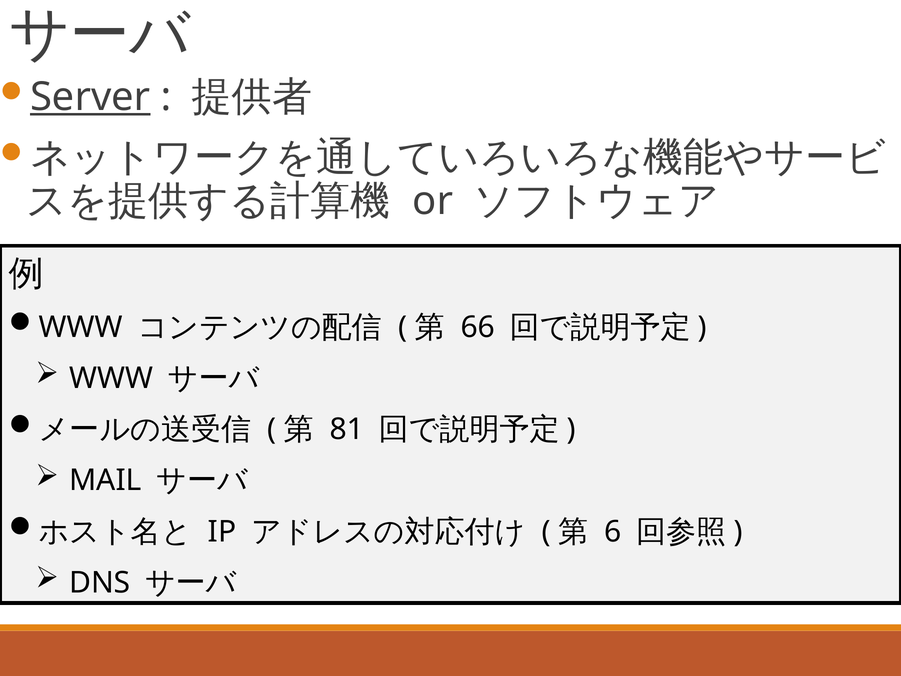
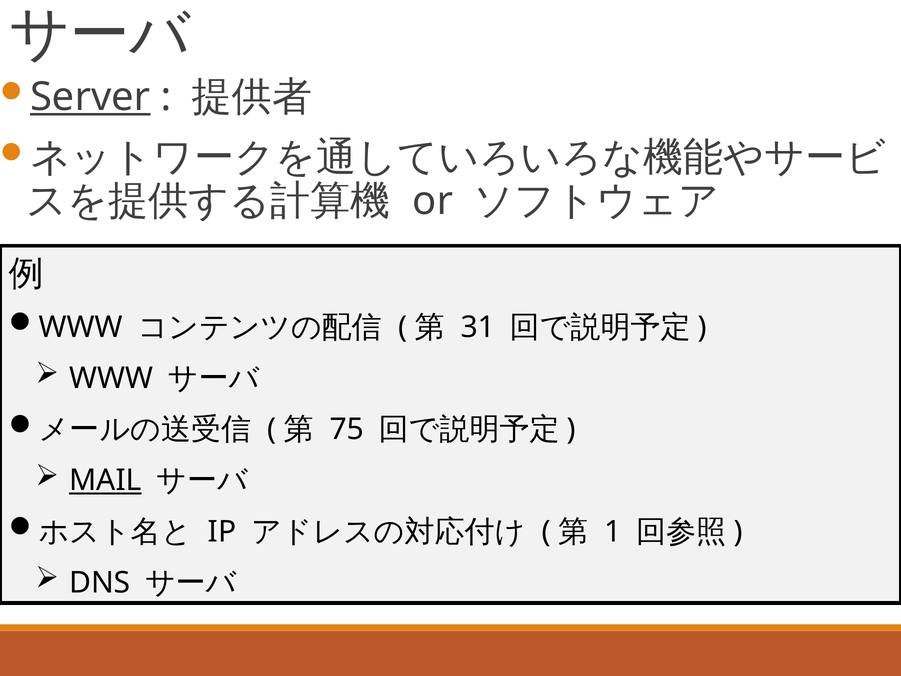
66: 66 -> 31
81: 81 -> 75
MAIL underline: none -> present
6: 6 -> 1
